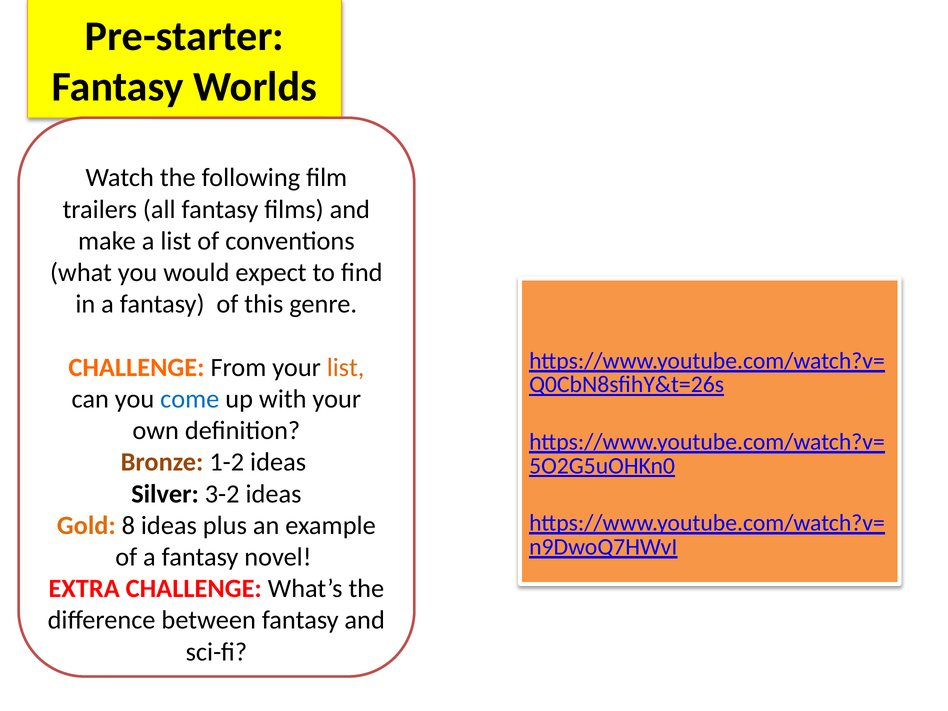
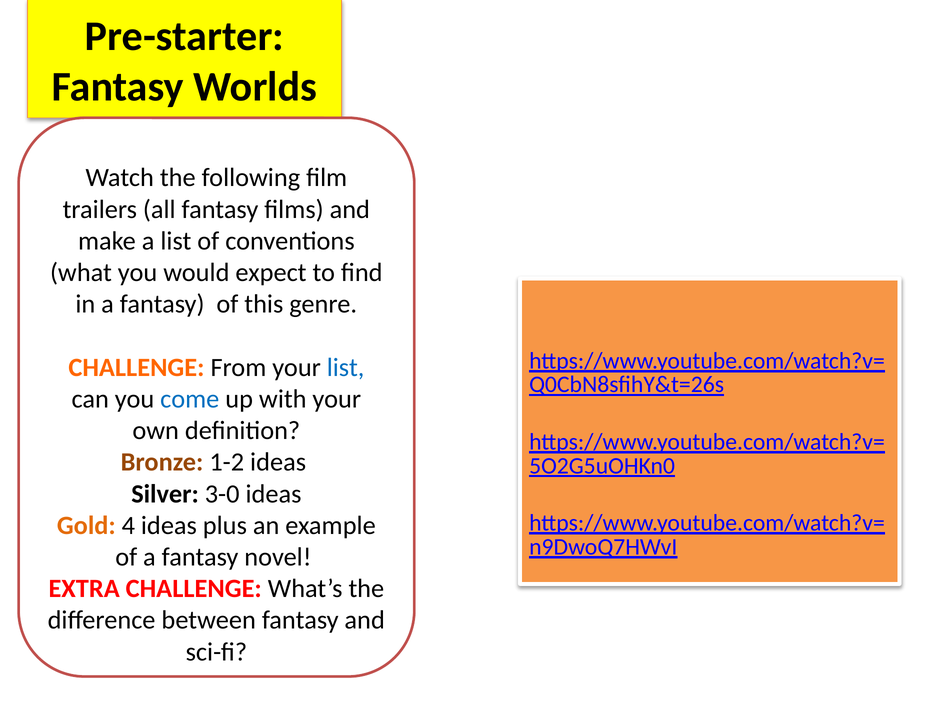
list at (346, 367) colour: orange -> blue
3-2: 3-2 -> 3-0
8: 8 -> 4
